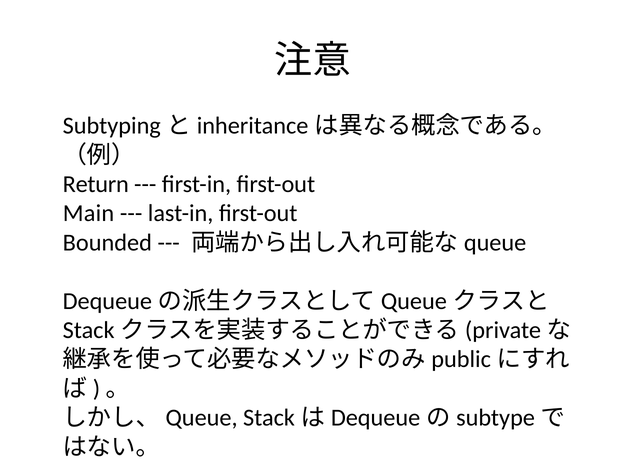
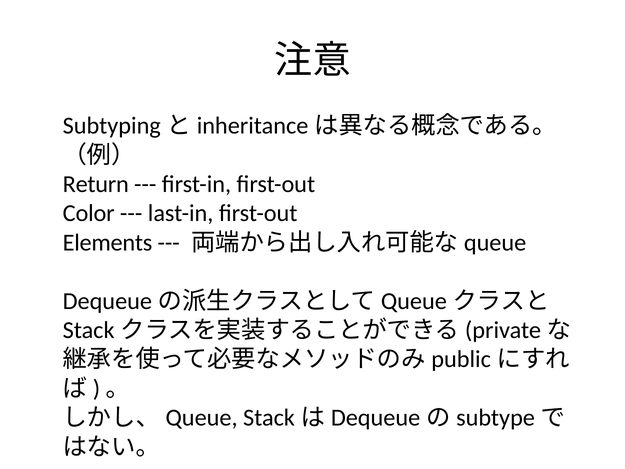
Main: Main -> Color
Bounded: Bounded -> Elements
